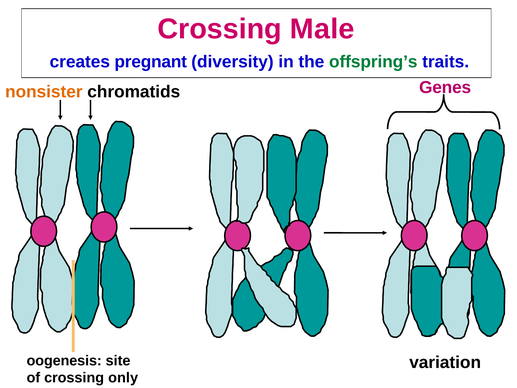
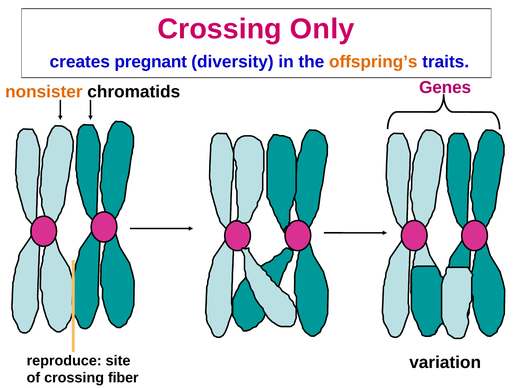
Male: Male -> Only
offspring’s colour: green -> orange
oogenesis: oogenesis -> reproduce
only: only -> fiber
